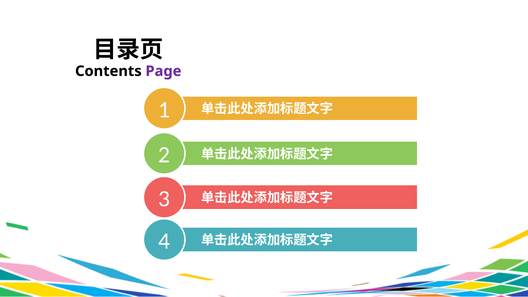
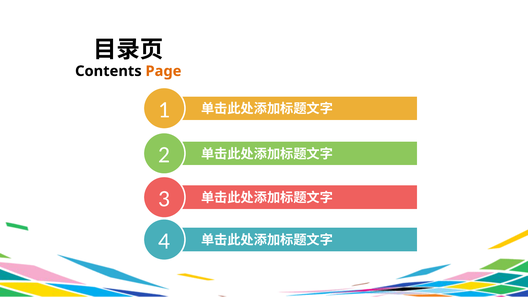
Page colour: purple -> orange
